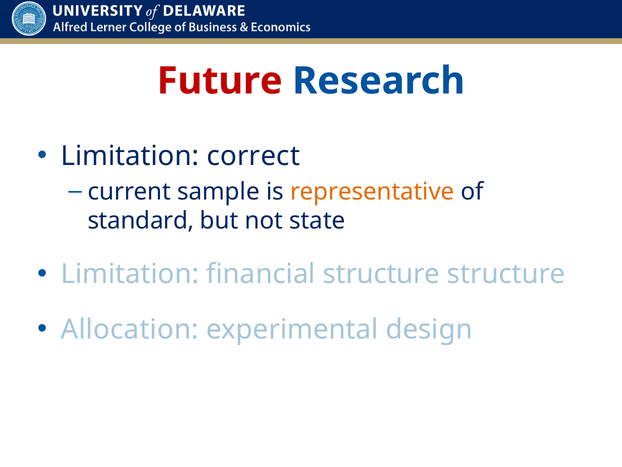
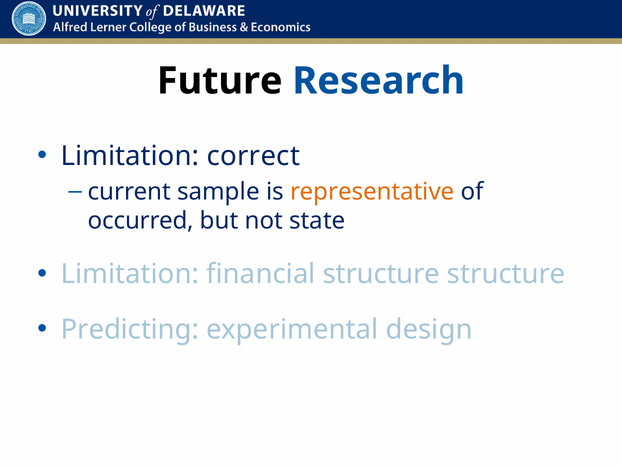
Future colour: red -> black
standard: standard -> occurred
Allocation: Allocation -> Predicting
